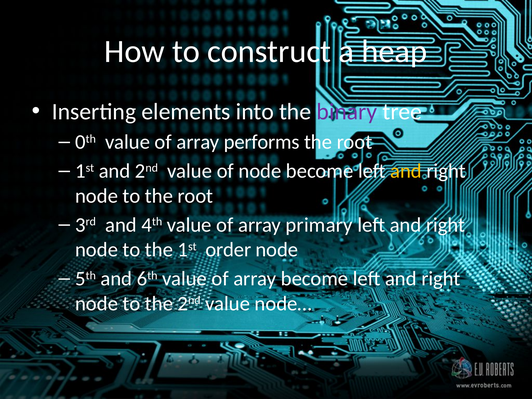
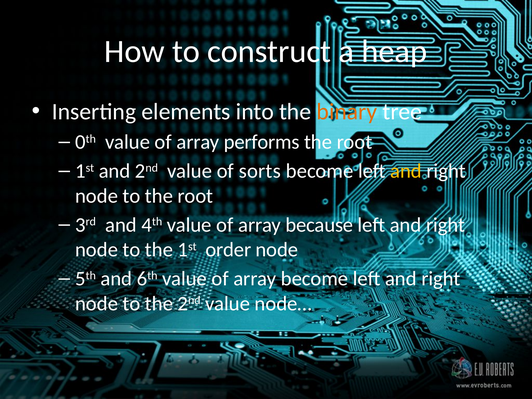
binary colour: purple -> orange
of node: node -> sorts
primary: primary -> because
